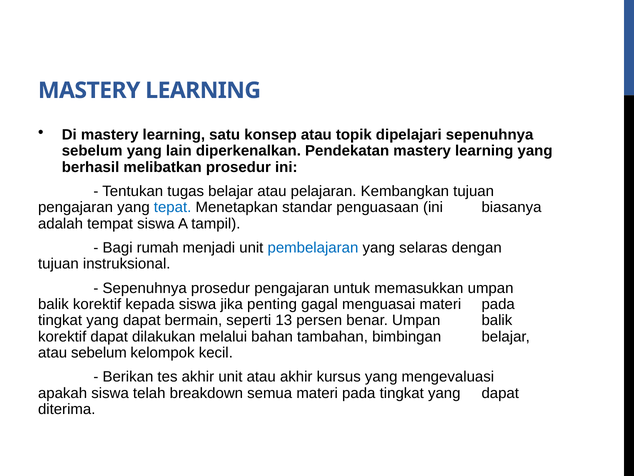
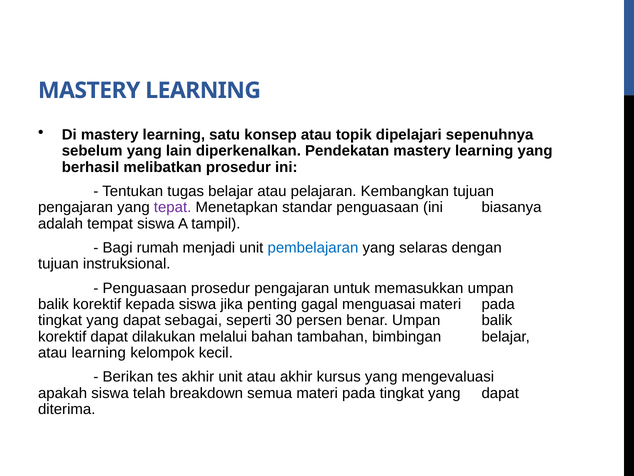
tepat colour: blue -> purple
Sepenuhnya at (145, 288): Sepenuhnya -> Penguasaan
bermain: bermain -> sebagai
13: 13 -> 30
atau sebelum: sebelum -> learning
